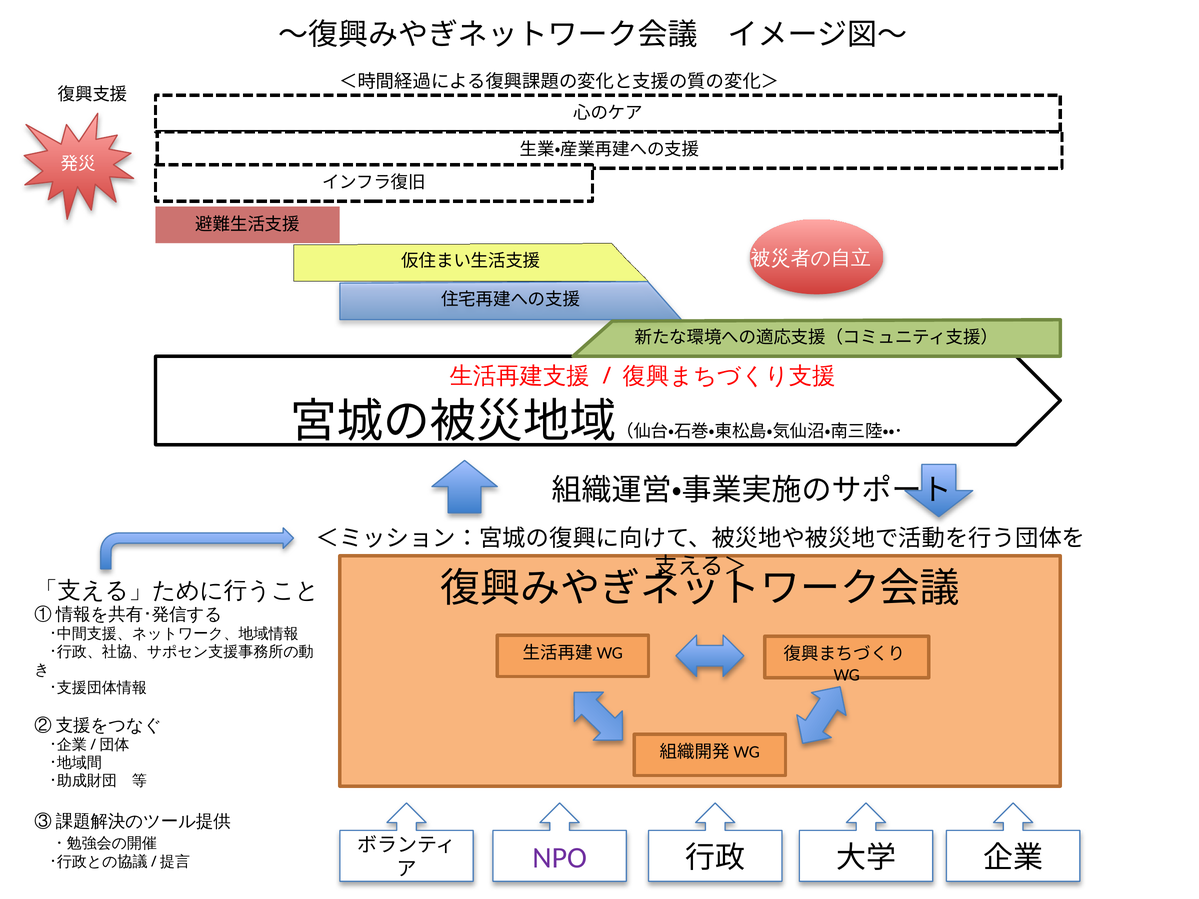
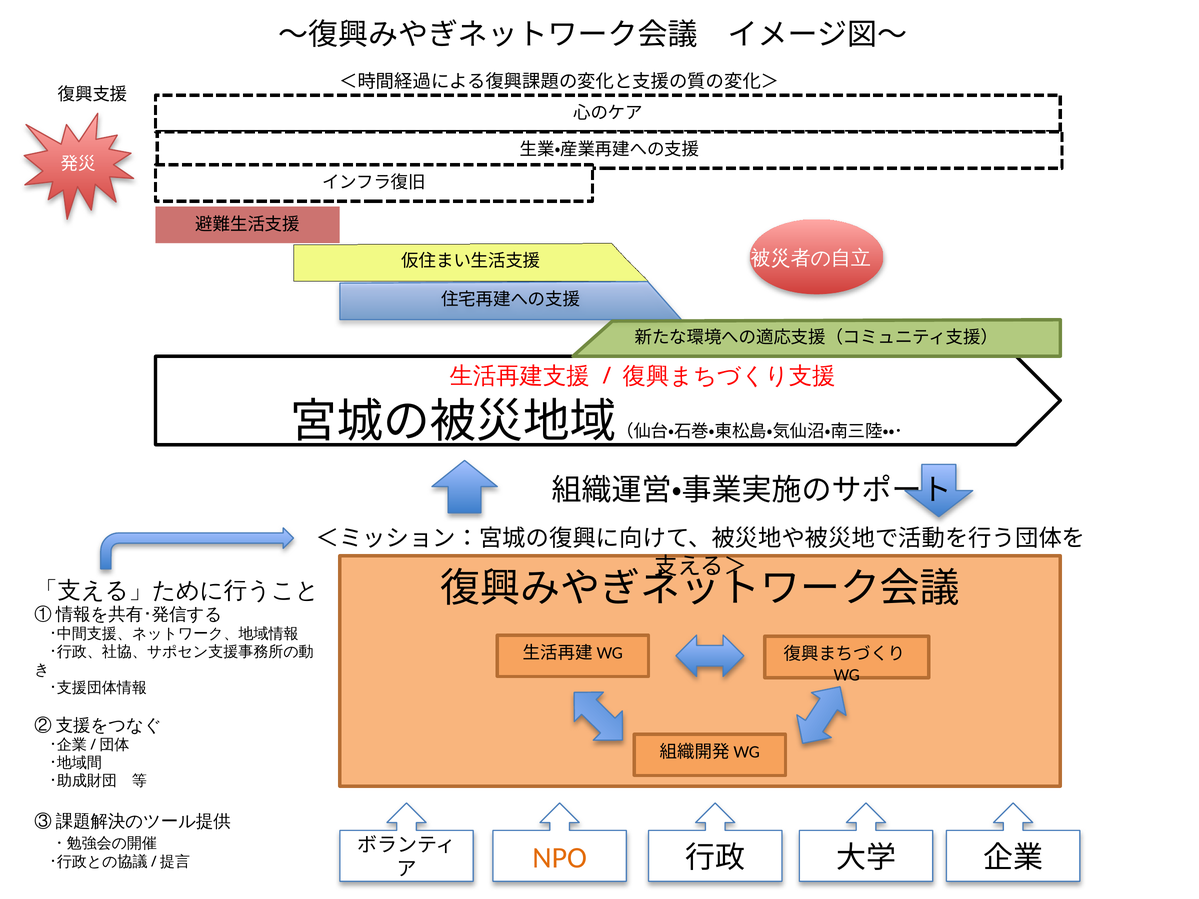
NPO colour: purple -> orange
